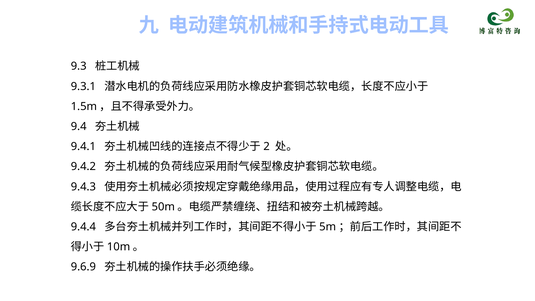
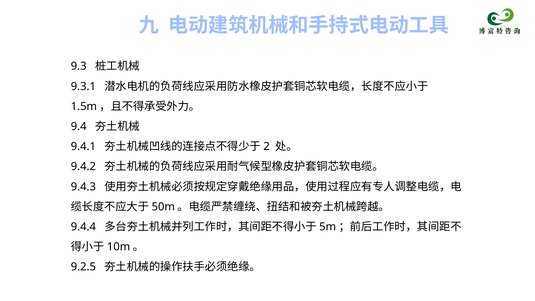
9.6.9: 9.6.9 -> 9.2.5
